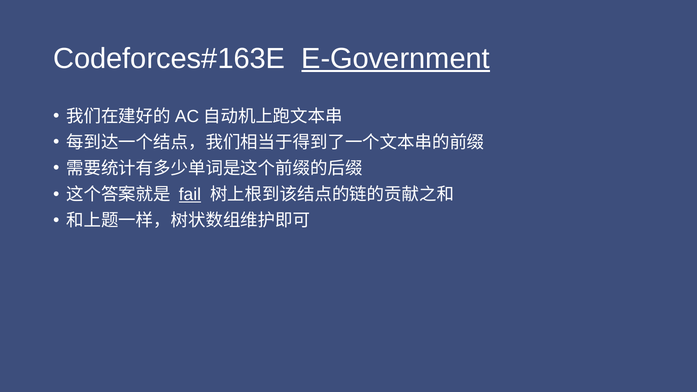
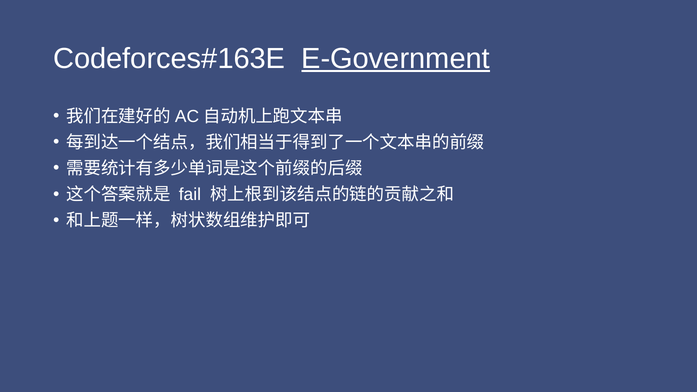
fail underline: present -> none
